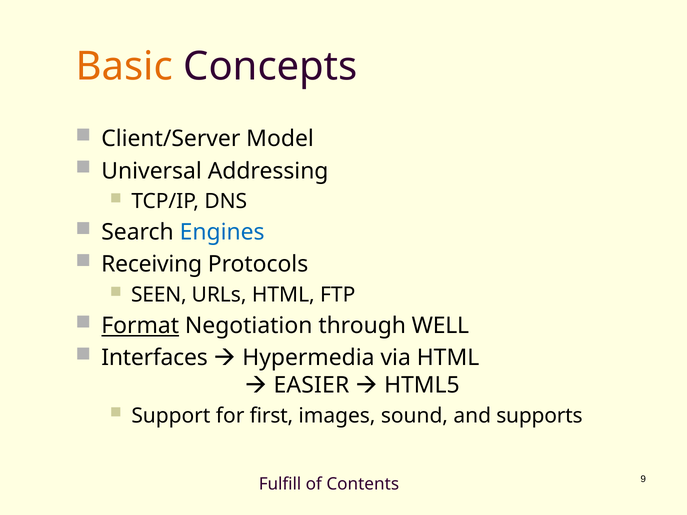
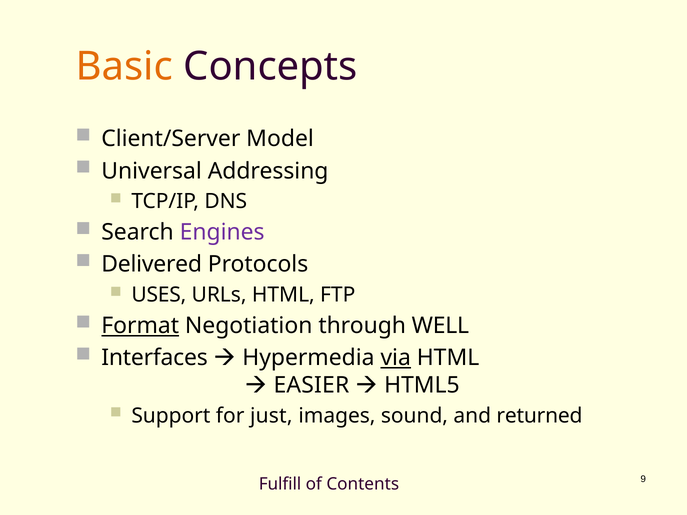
Engines colour: blue -> purple
Receiving: Receiving -> Delivered
SEEN: SEEN -> USES
via underline: none -> present
first: first -> just
supports: supports -> returned
